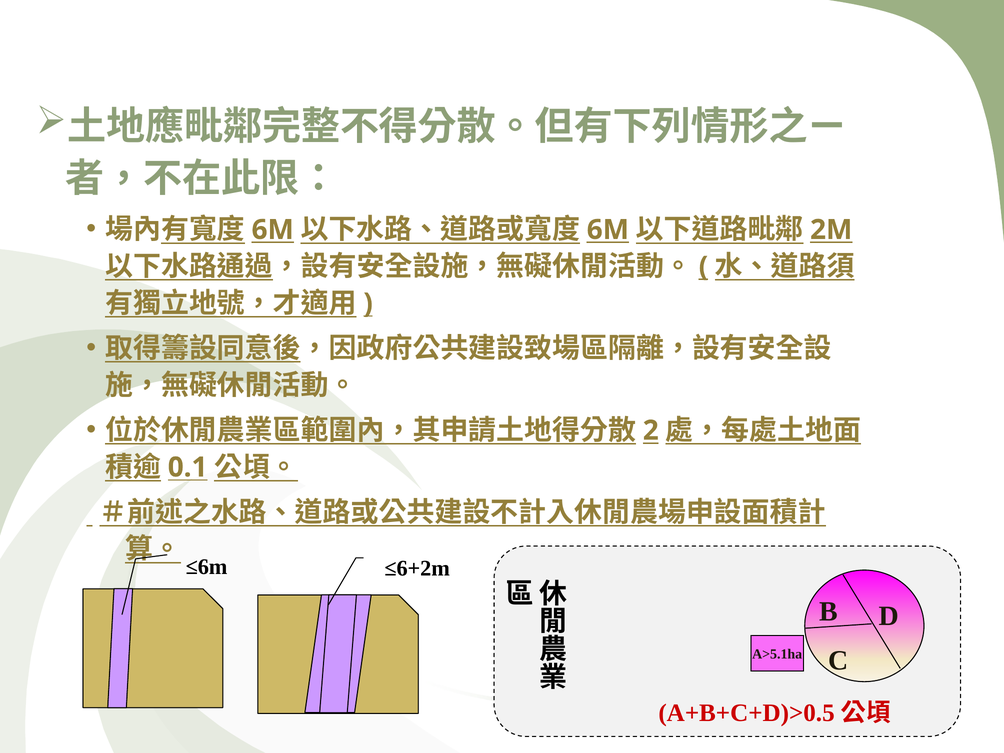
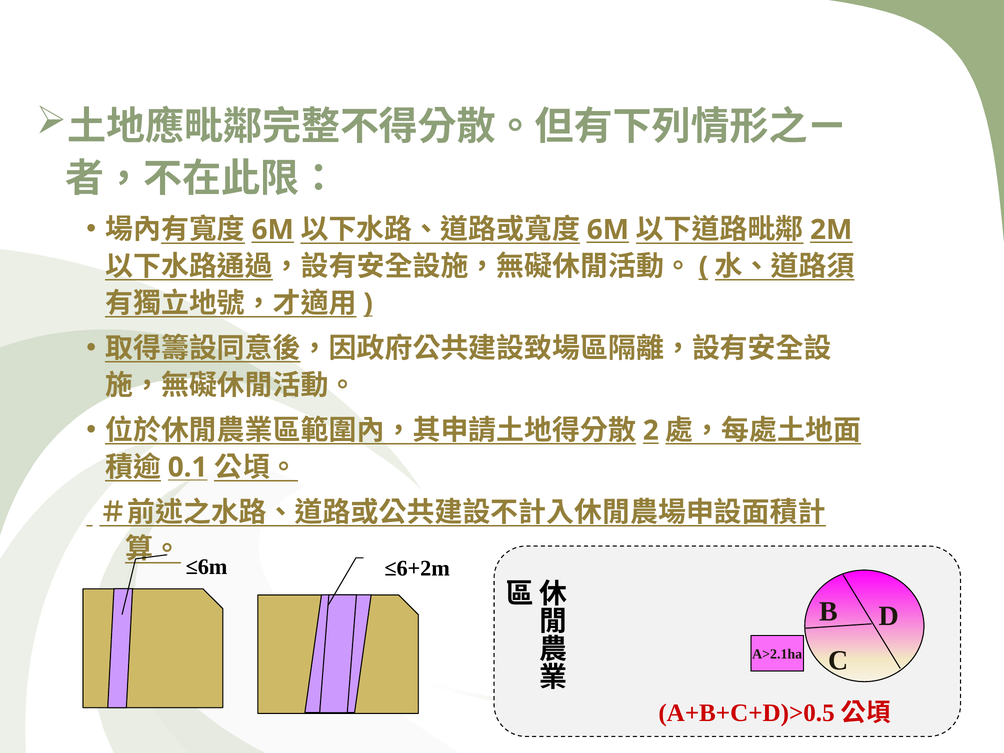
A>5.1ha: A>5.1ha -> A>2.1ha
